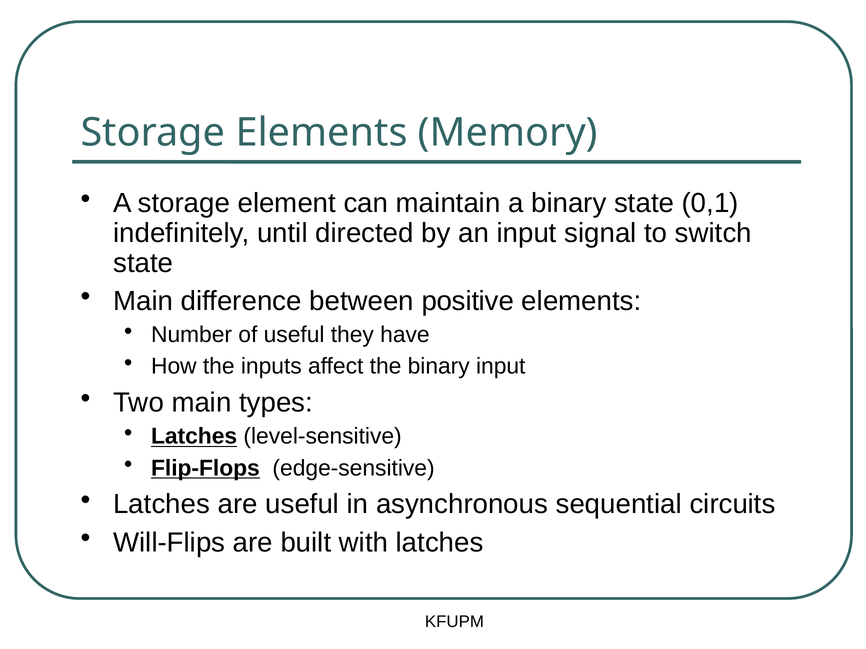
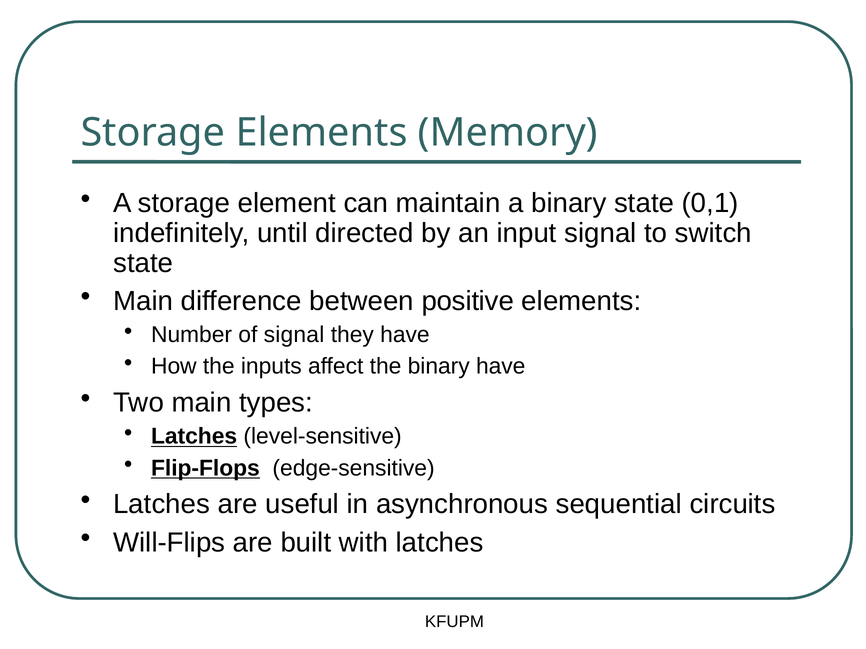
of useful: useful -> signal
binary input: input -> have
